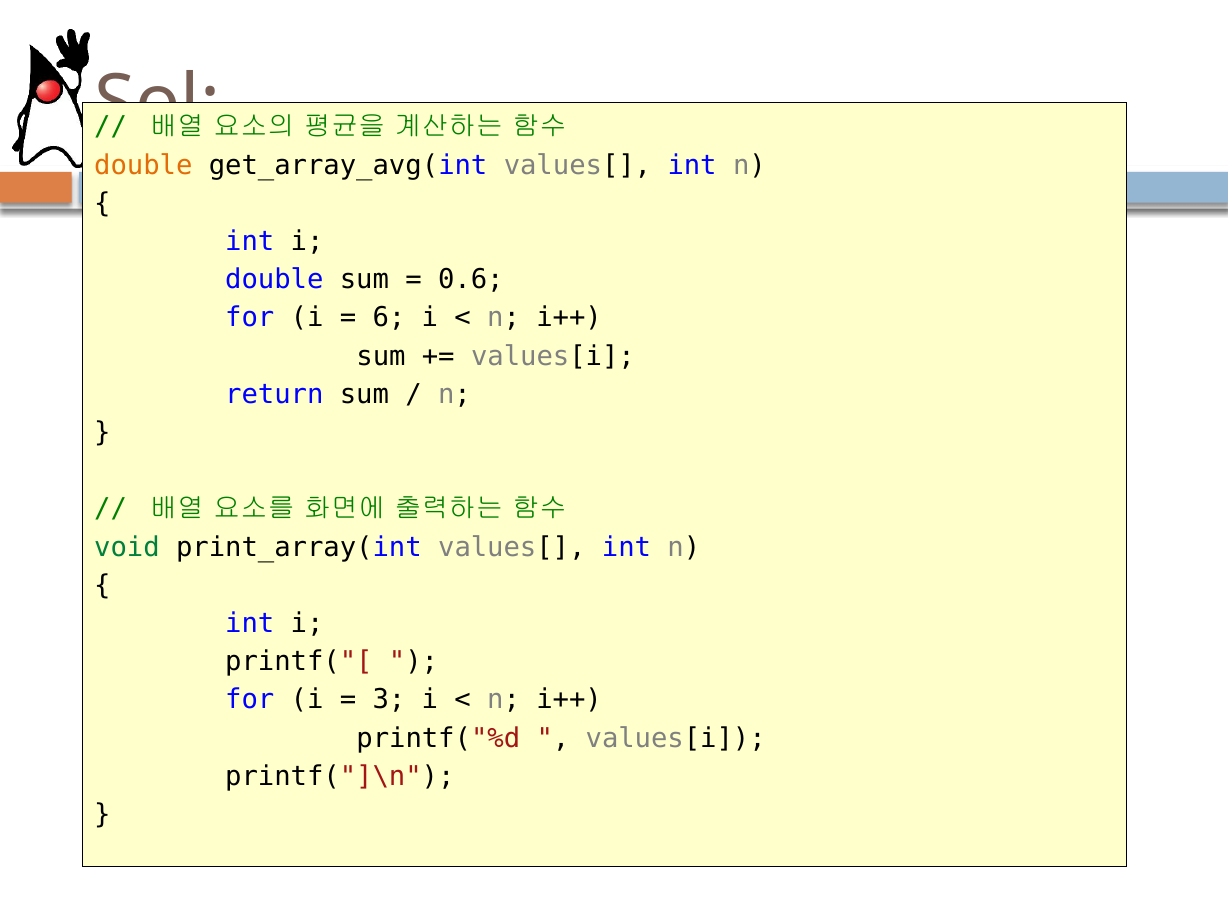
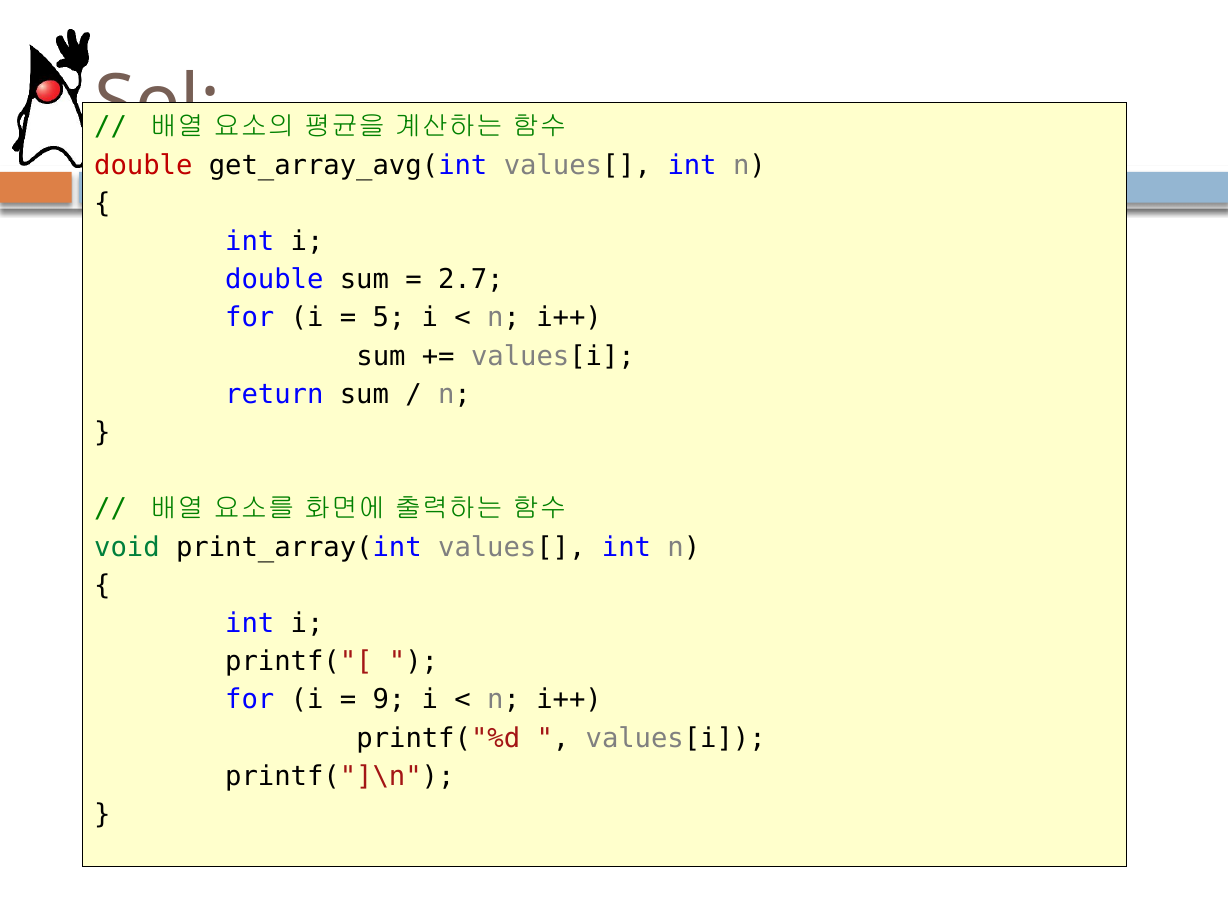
double at (143, 165) colour: orange -> red
0.6: 0.6 -> 2.7
6: 6 -> 5
3: 3 -> 9
